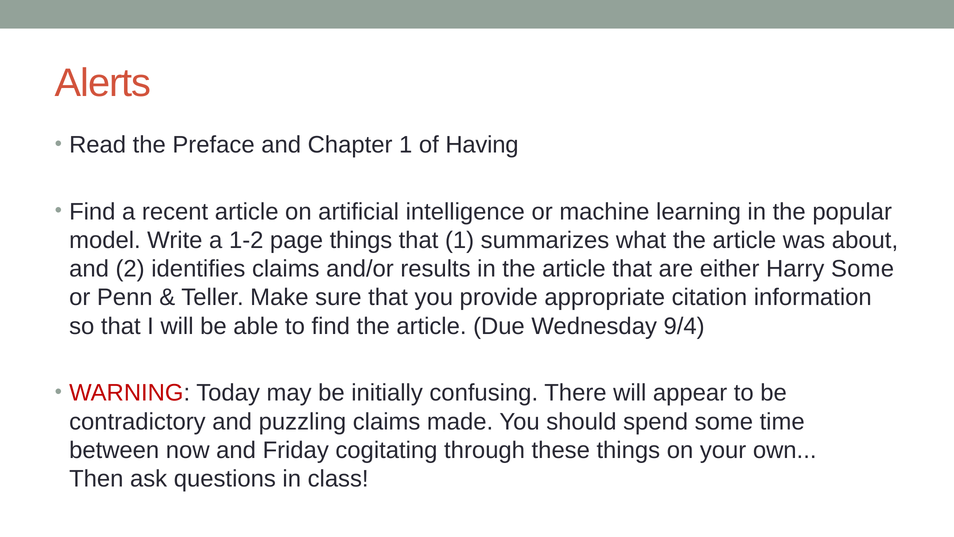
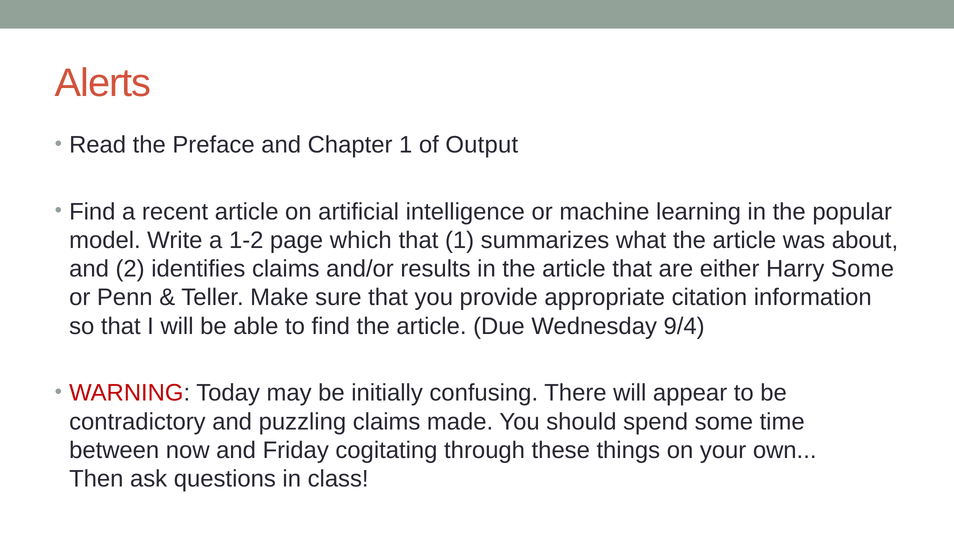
Having: Having -> Output
page things: things -> which
